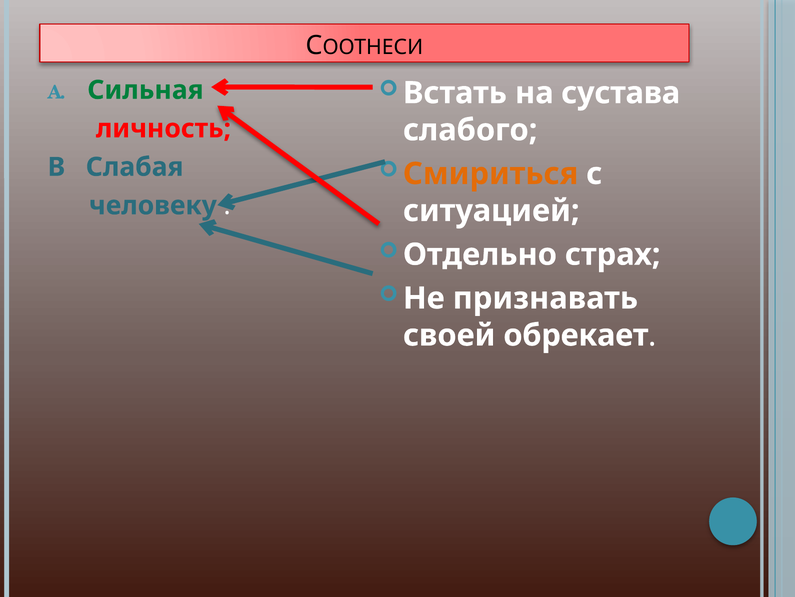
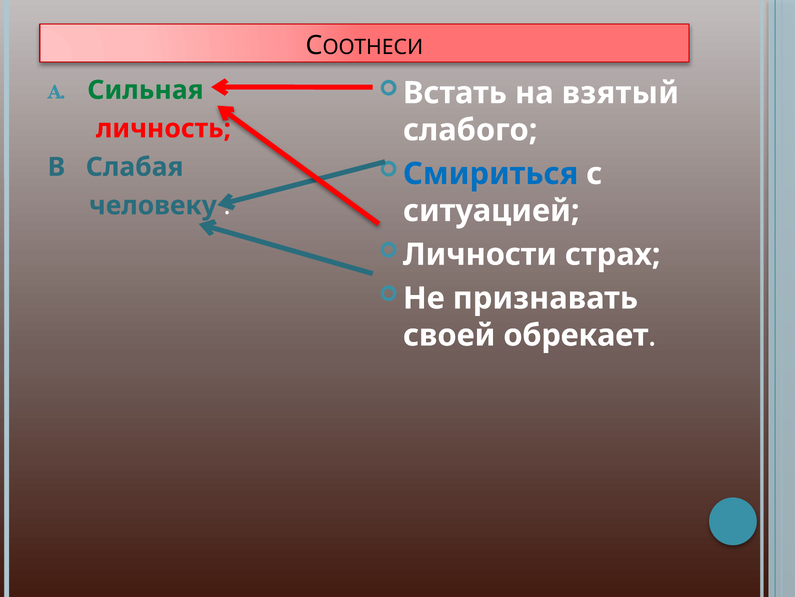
сустава: сустава -> взятый
Смириться colour: orange -> blue
Отдельно: Отдельно -> Личности
